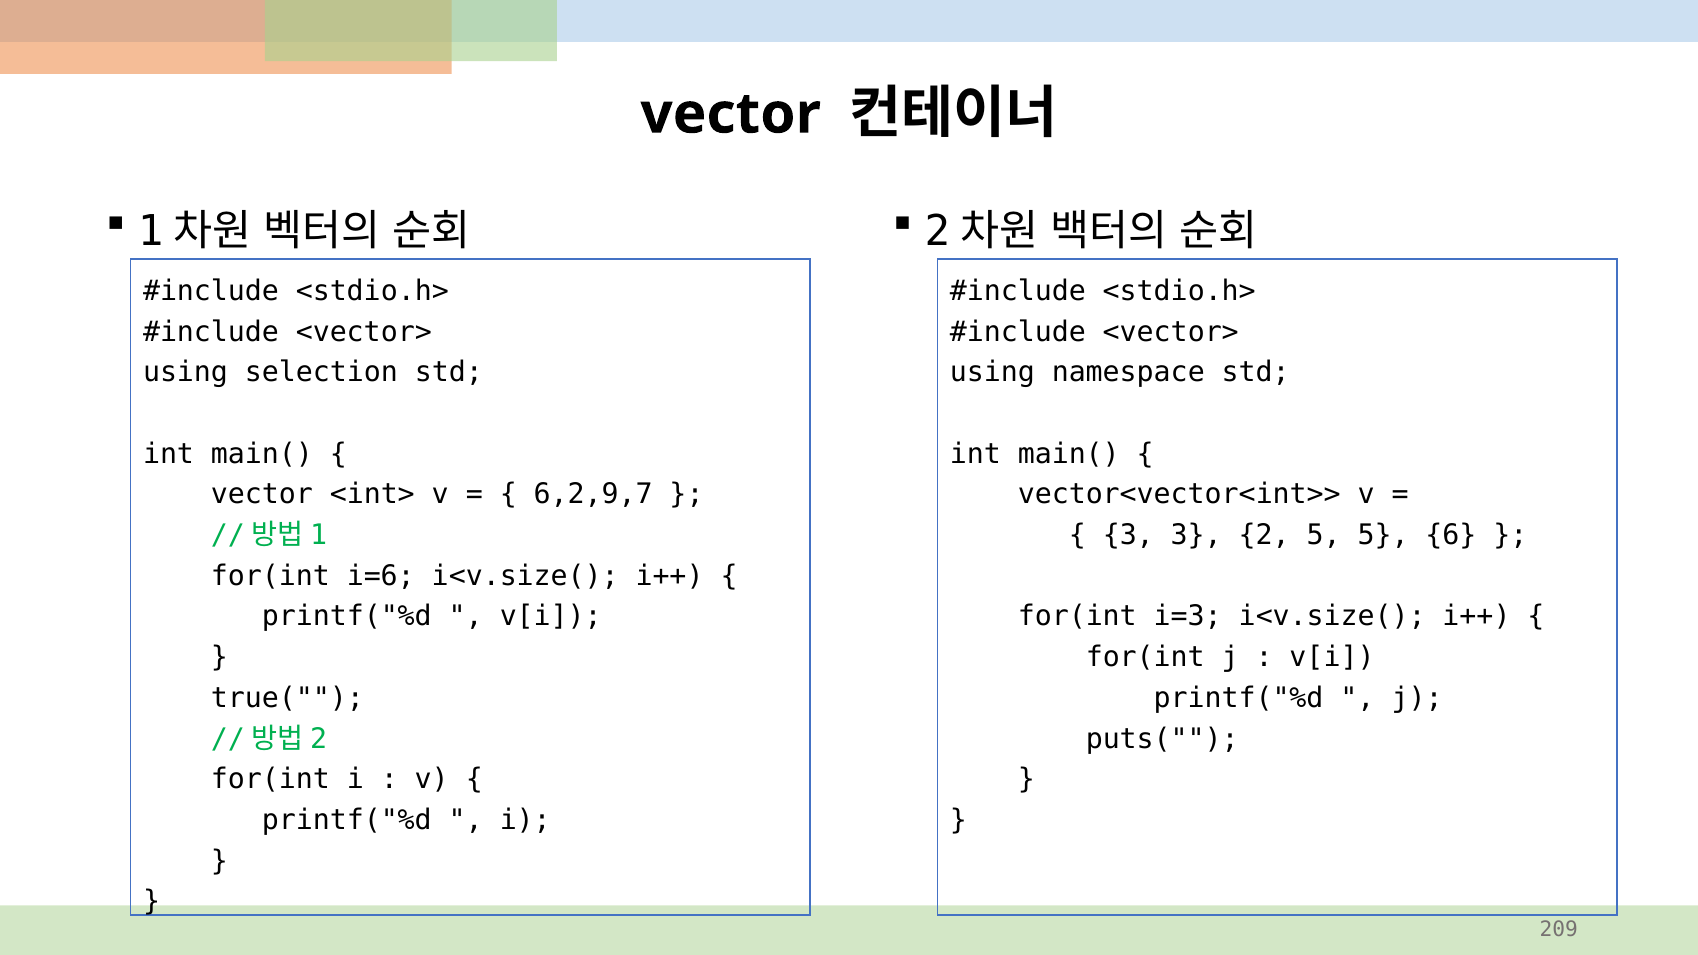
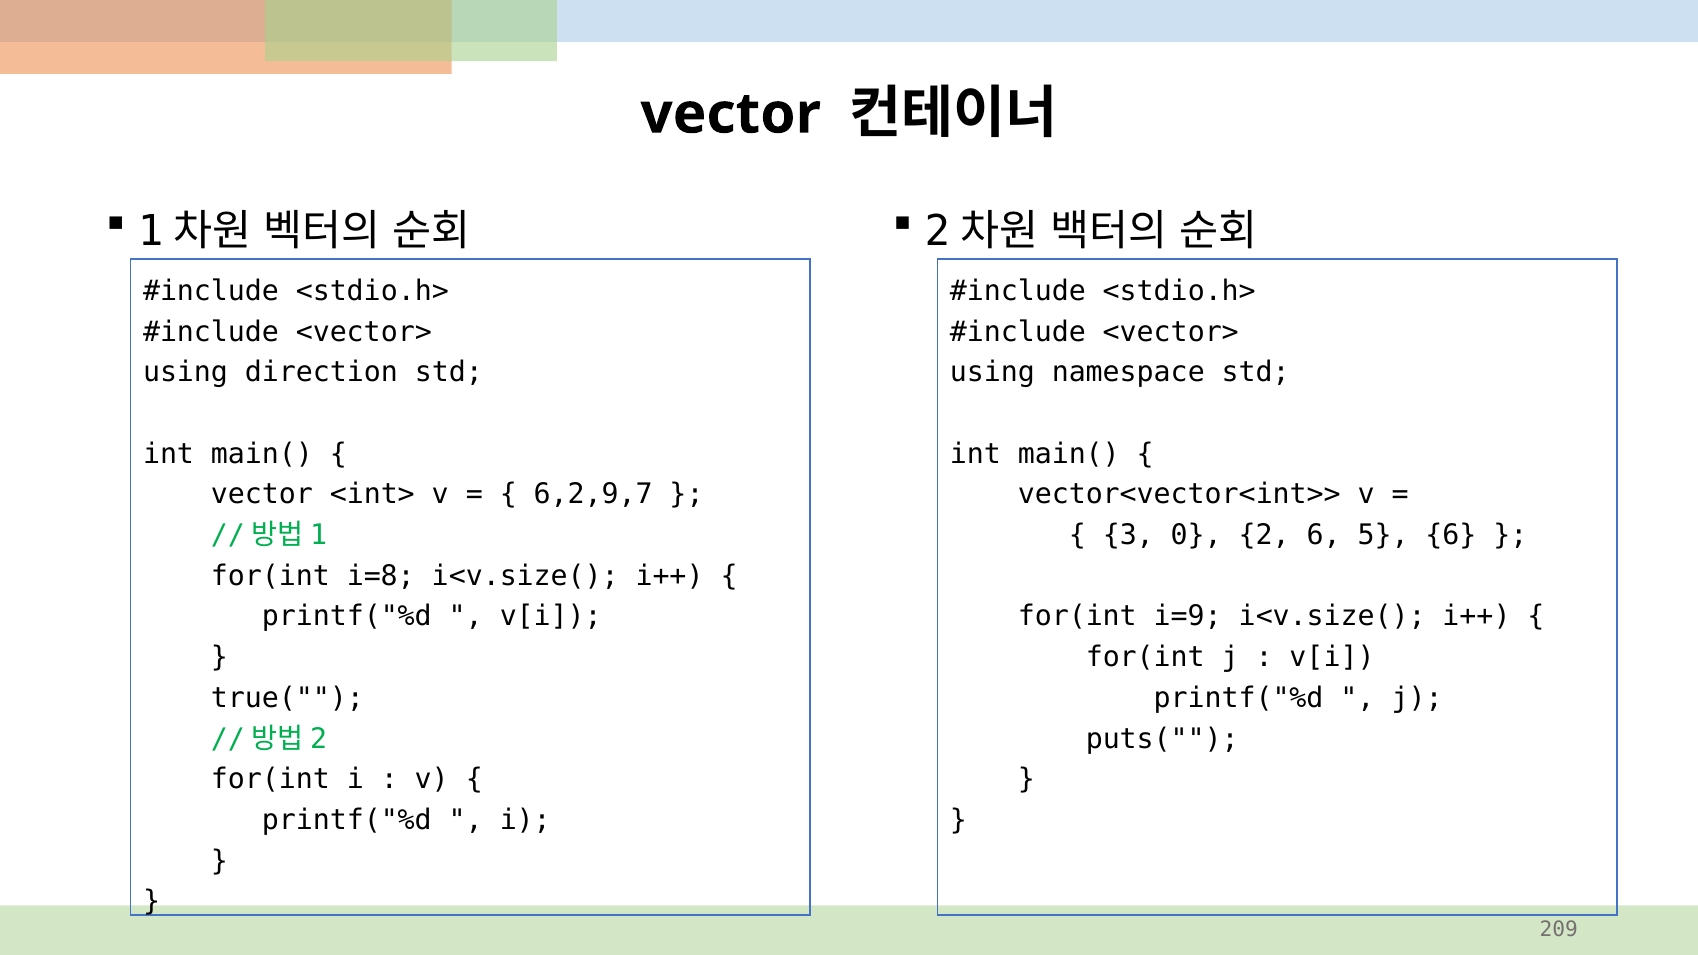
selection: selection -> direction
3 3: 3 -> 0
2 5: 5 -> 6
i=6: i=6 -> i=8
i=3: i=3 -> i=9
